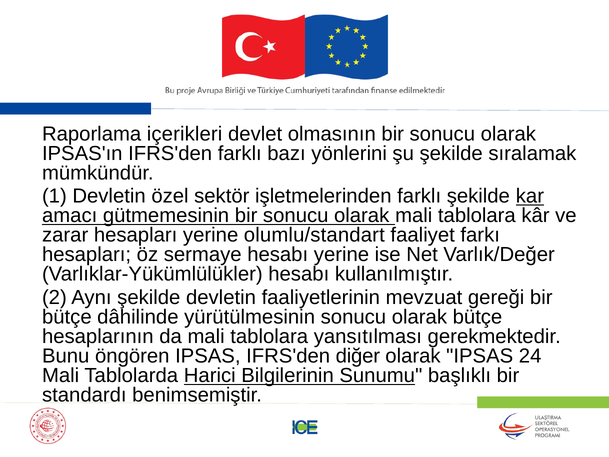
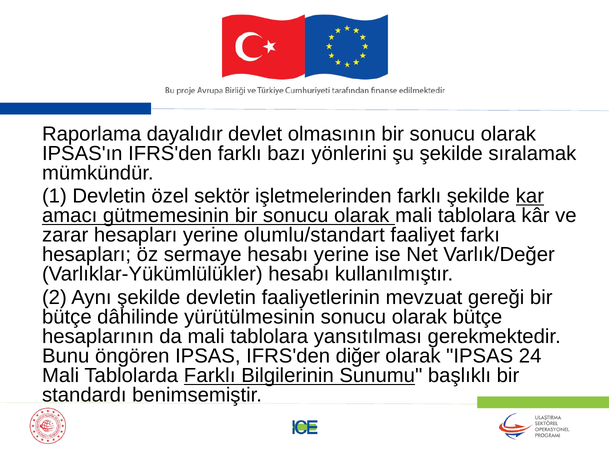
içerikleri: içerikleri -> dayalıdır
Tablolarda Harici: Harici -> Farklı
